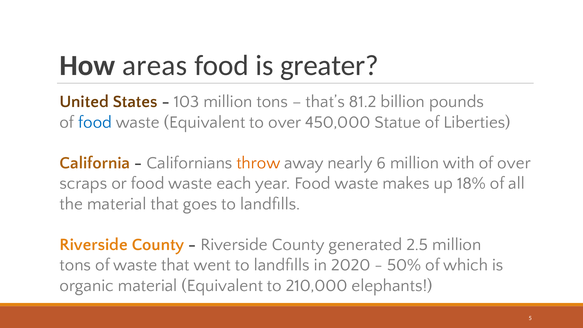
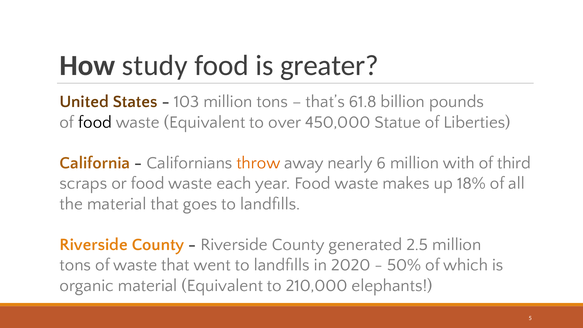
areas: areas -> study
81.2: 81.2 -> 61.8
food at (95, 122) colour: blue -> black
of over: over -> third
